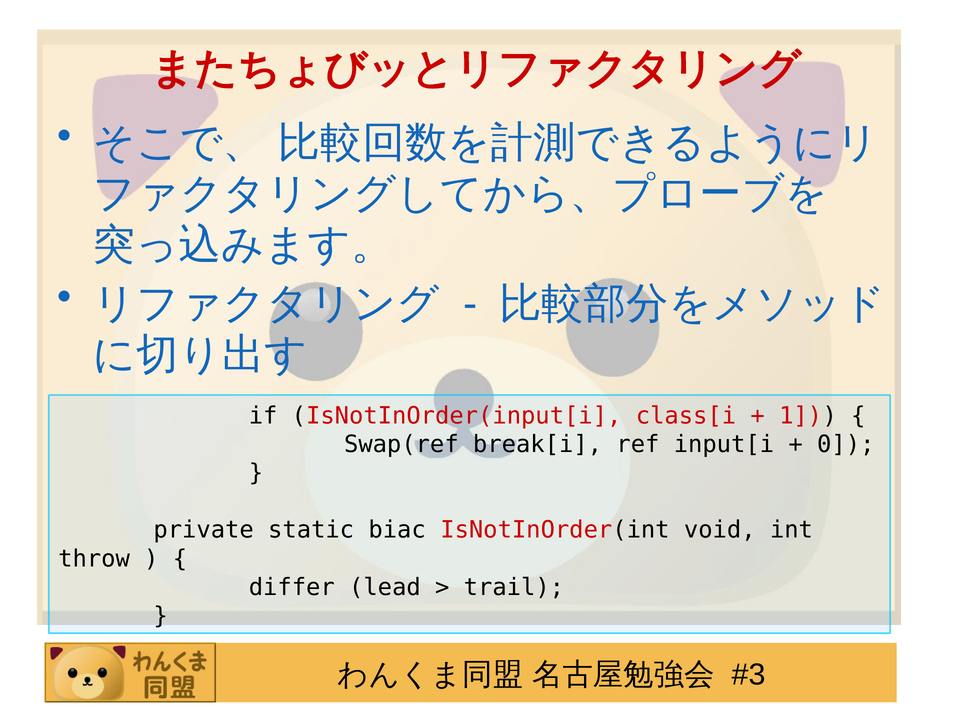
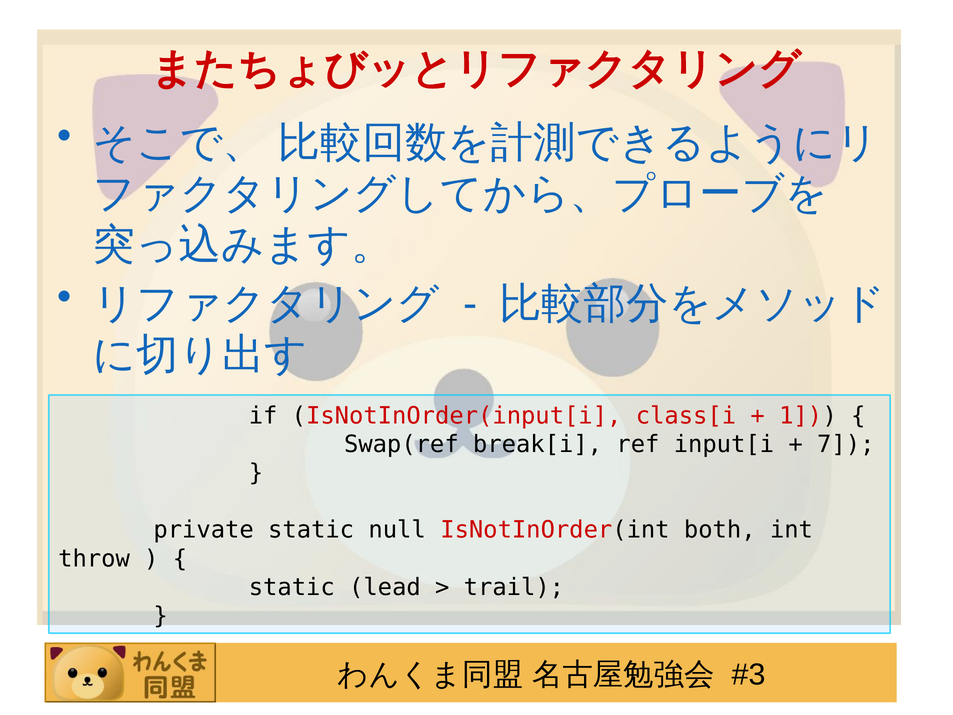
0: 0 -> 7
biac: biac -> null
void: void -> both
differ at (292, 587): differ -> static
